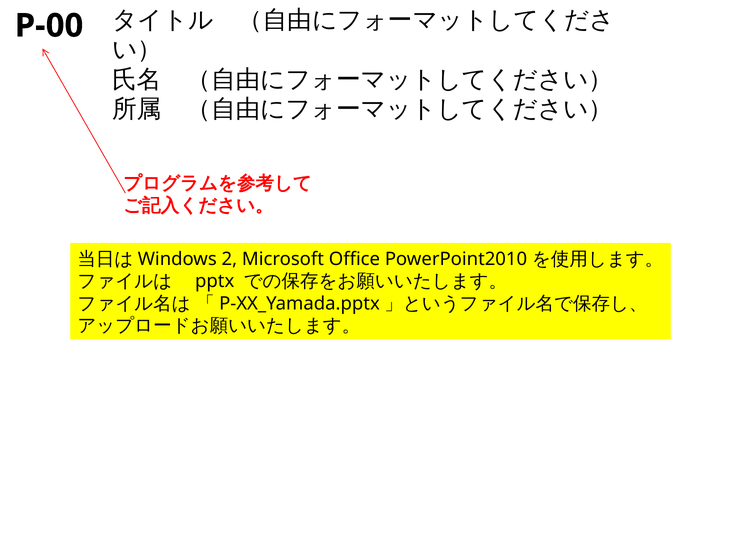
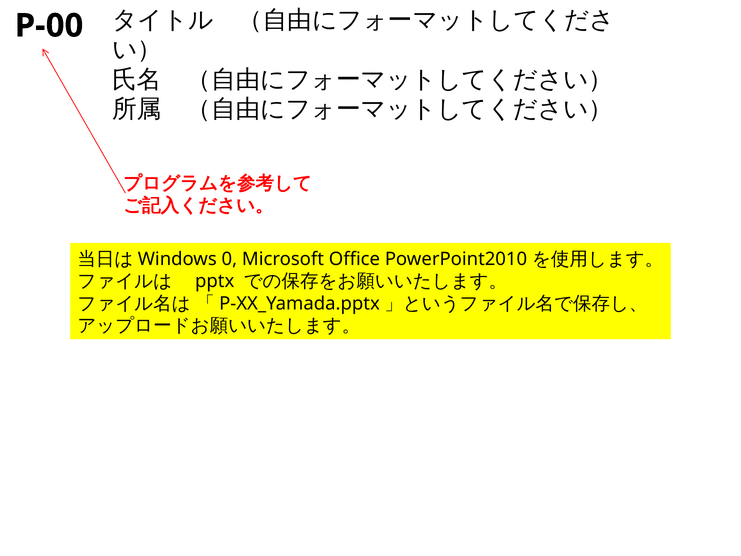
2: 2 -> 0
